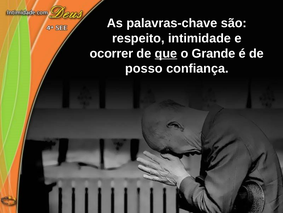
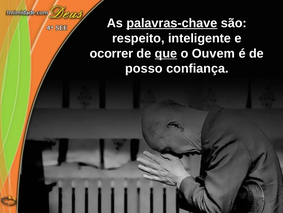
palavras-chave underline: none -> present
intimidade: intimidade -> inteligente
Grande: Grande -> Ouvem
